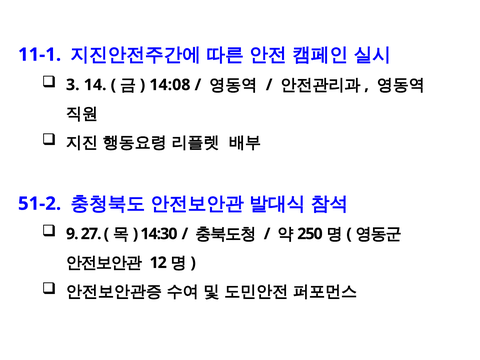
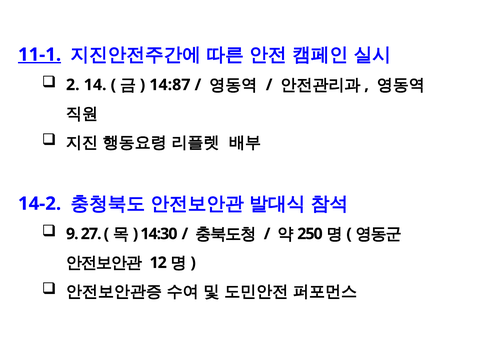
11-1 underline: none -> present
3: 3 -> 2
14:08: 14:08 -> 14:87
51-2: 51-2 -> 14-2
